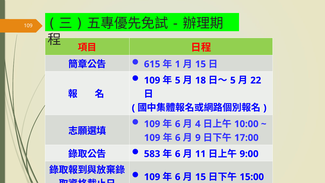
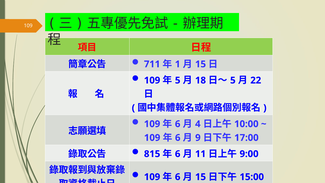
615: 615 -> 711
583: 583 -> 815
